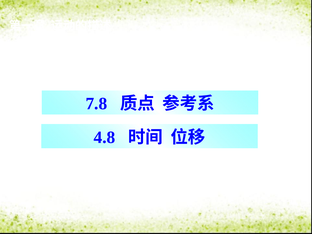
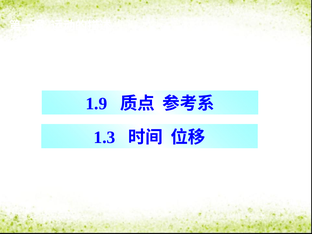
7.8: 7.8 -> 1.9
4.8: 4.8 -> 1.3
